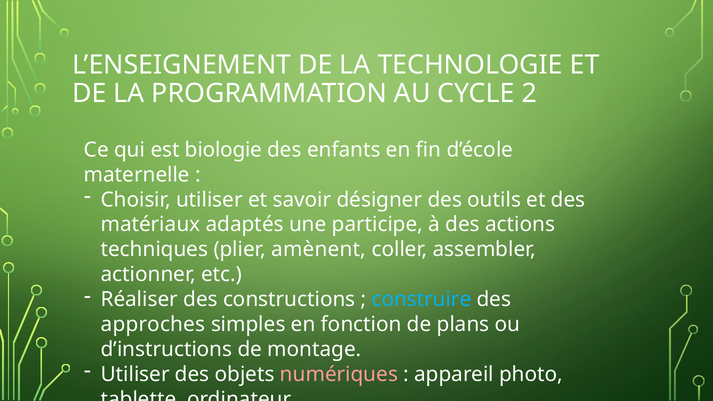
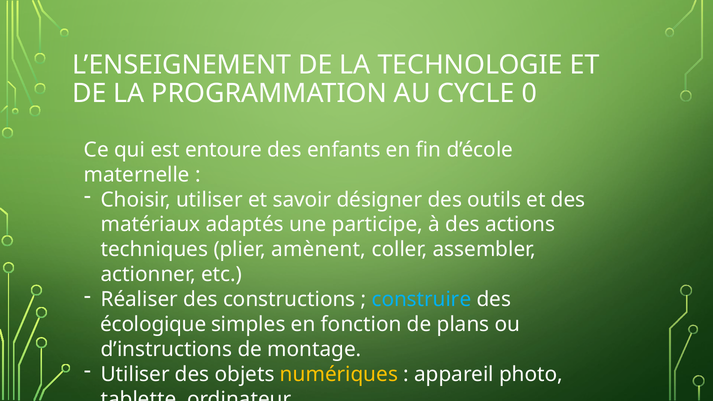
2: 2 -> 0
biologie: biologie -> entoure
approches: approches -> écologique
numériques colour: pink -> yellow
